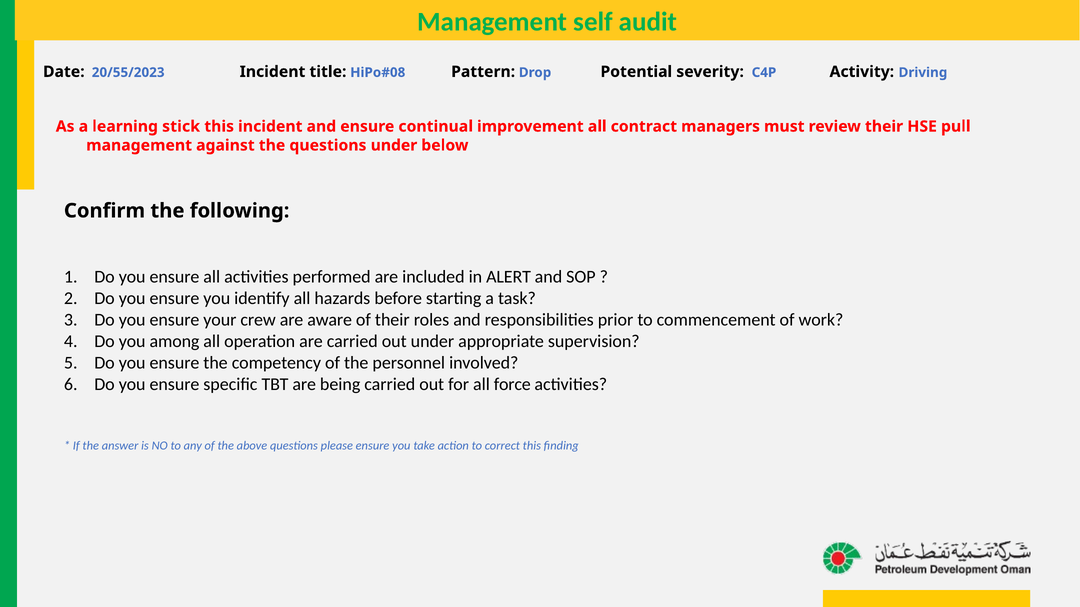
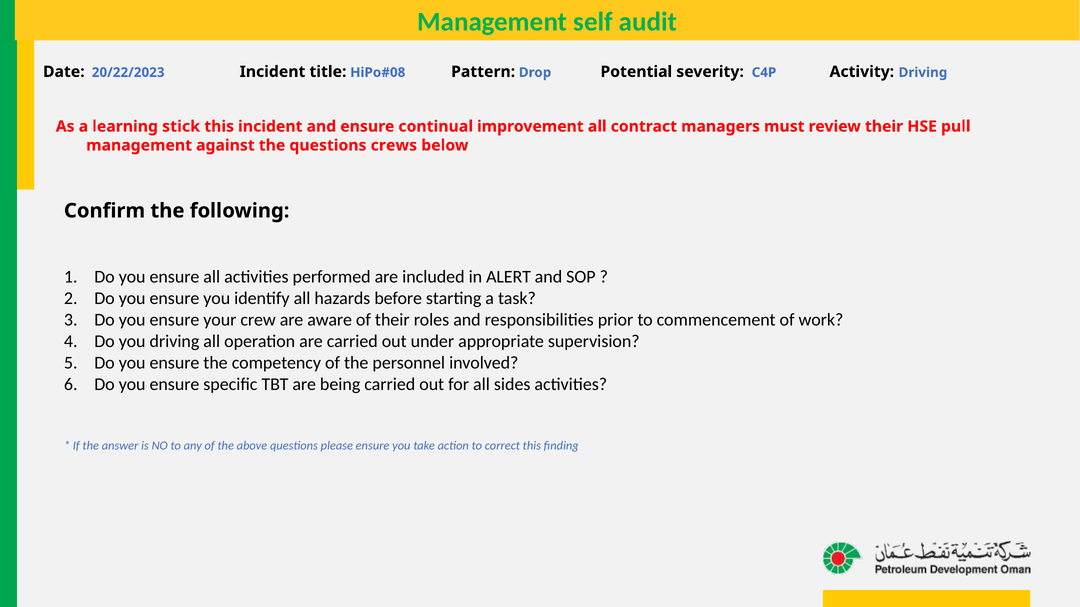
20/55/2023: 20/55/2023 -> 20/22/2023
questions under: under -> crews
you among: among -> driving
force: force -> sides
